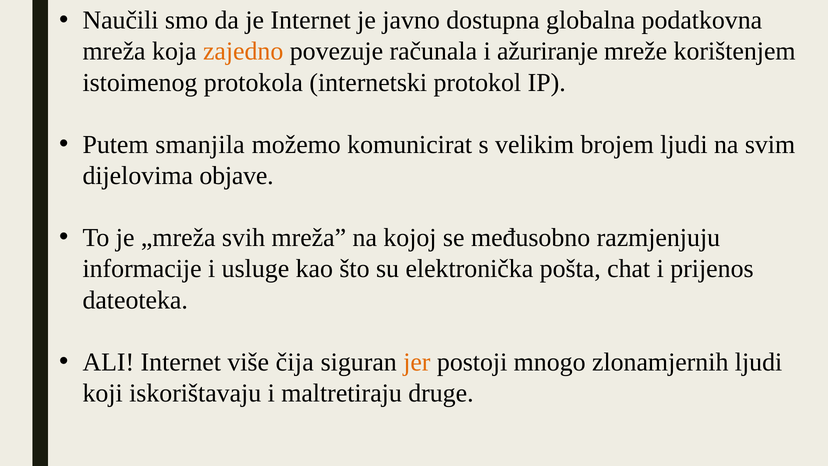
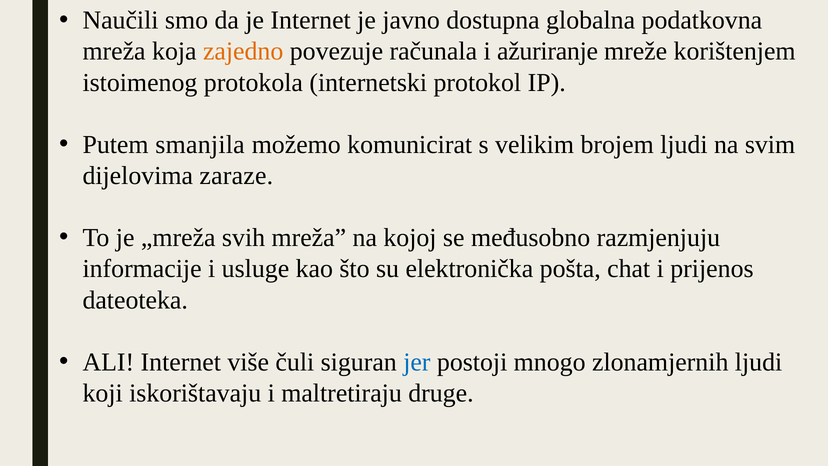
objave: objave -> zaraze
čija: čija -> čuli
jer colour: orange -> blue
